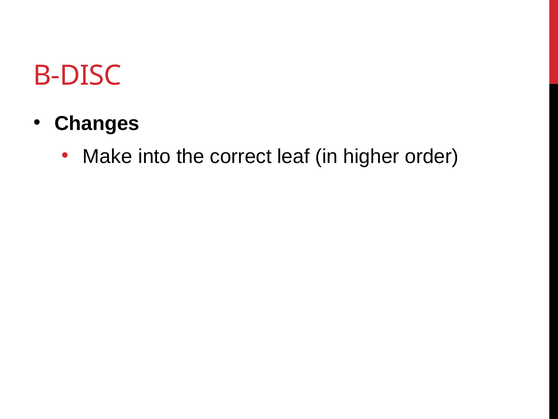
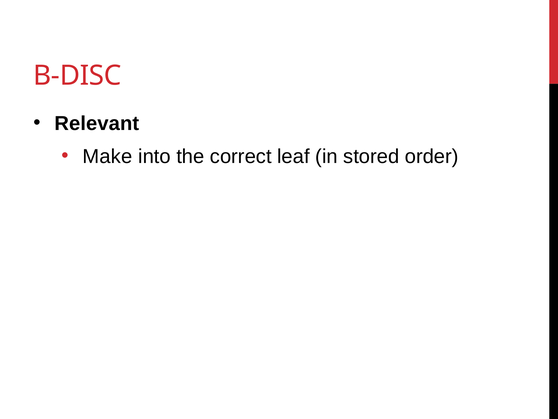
Changes: Changes -> Relevant
higher: higher -> stored
